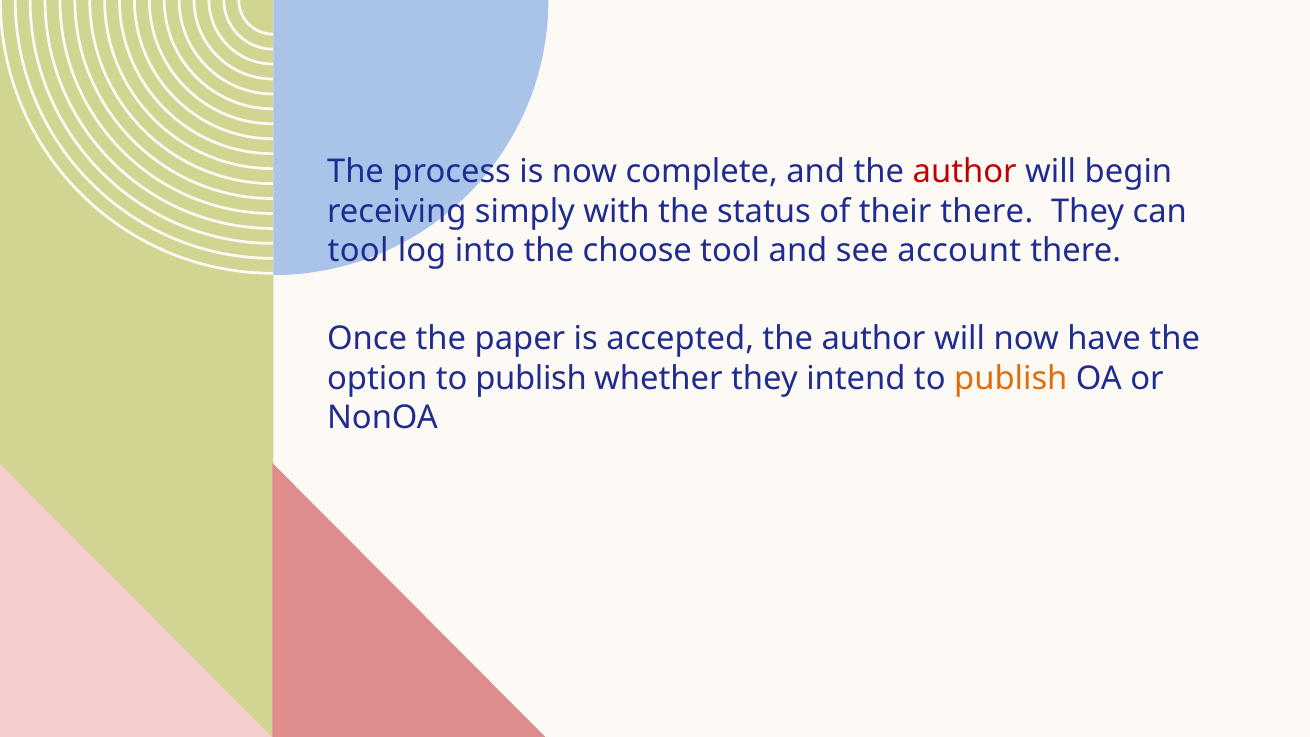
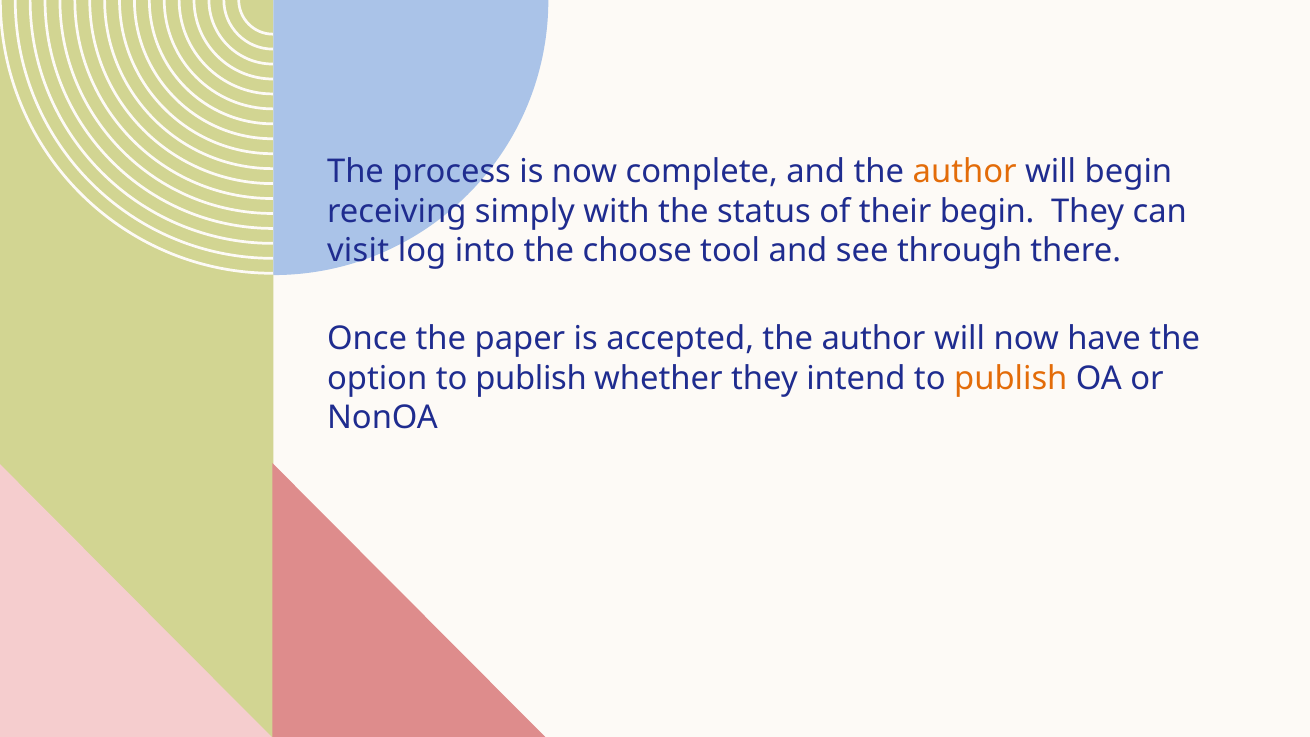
author at (965, 172) colour: red -> orange
their there: there -> begin
tool at (358, 251): tool -> visit
account: account -> through
